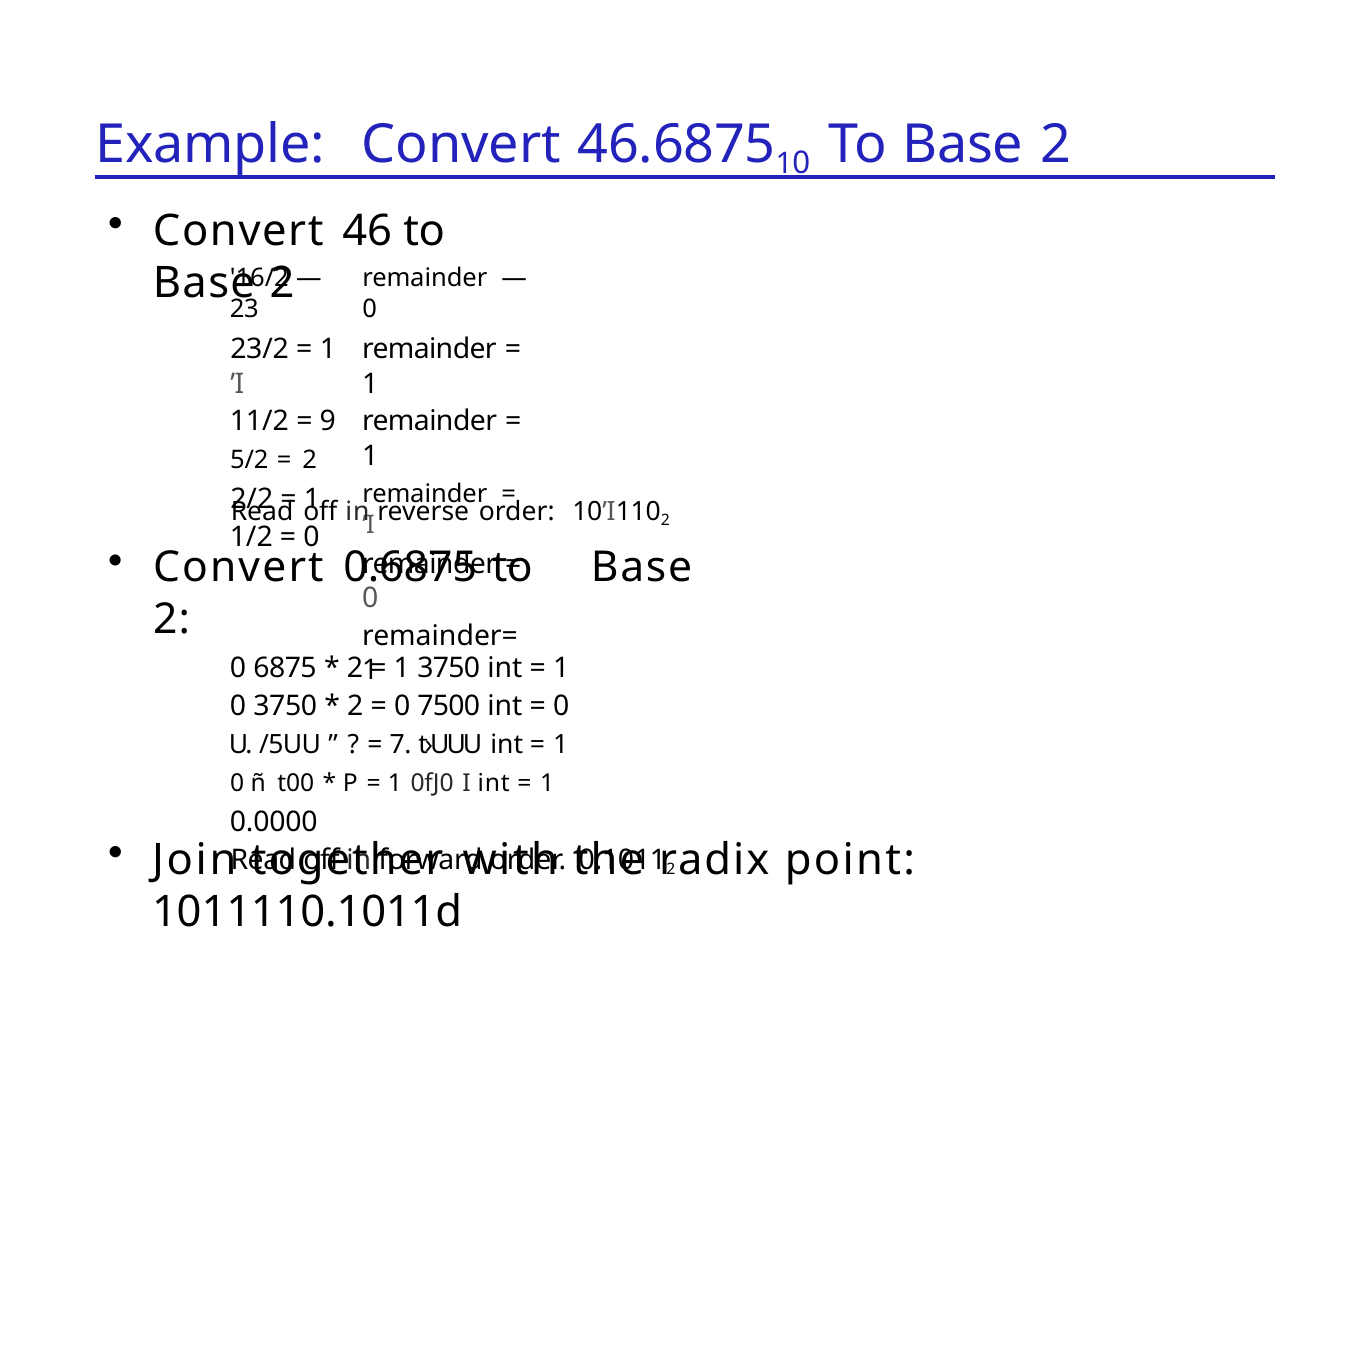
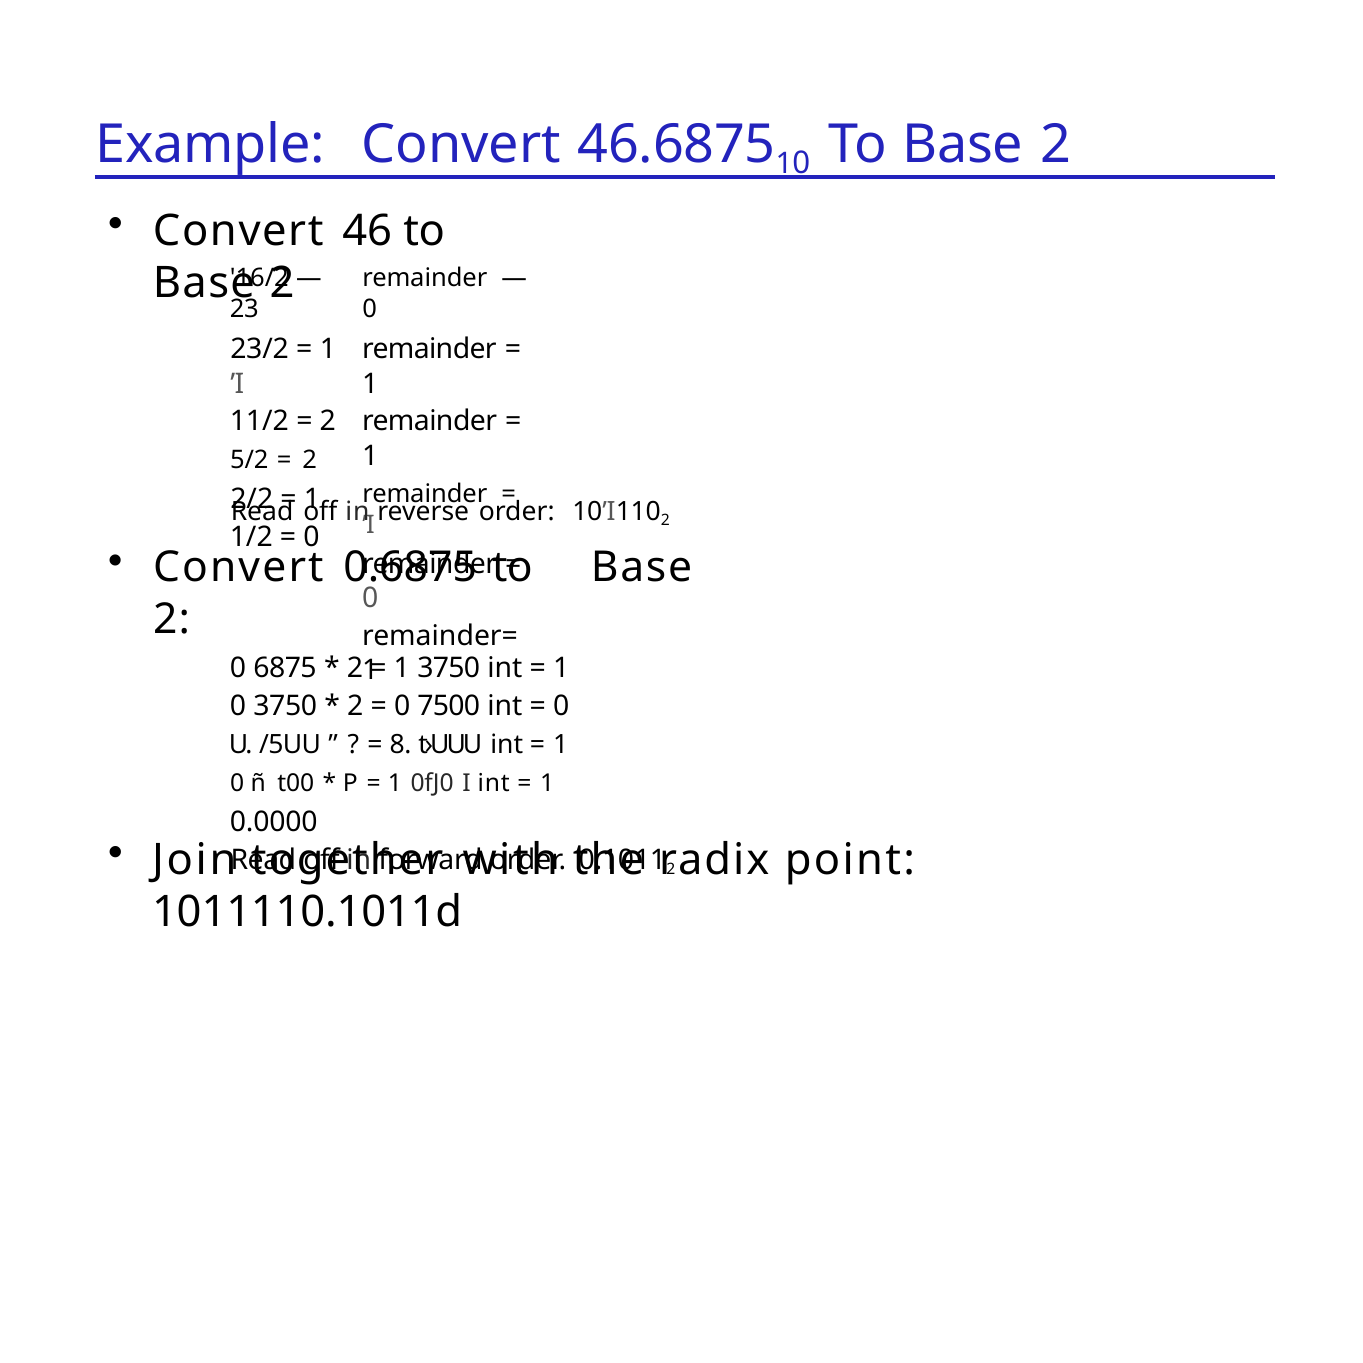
9 at (328, 422): 9 -> 2
7: 7 -> 8
